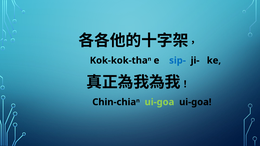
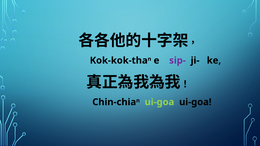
sip- colour: blue -> purple
